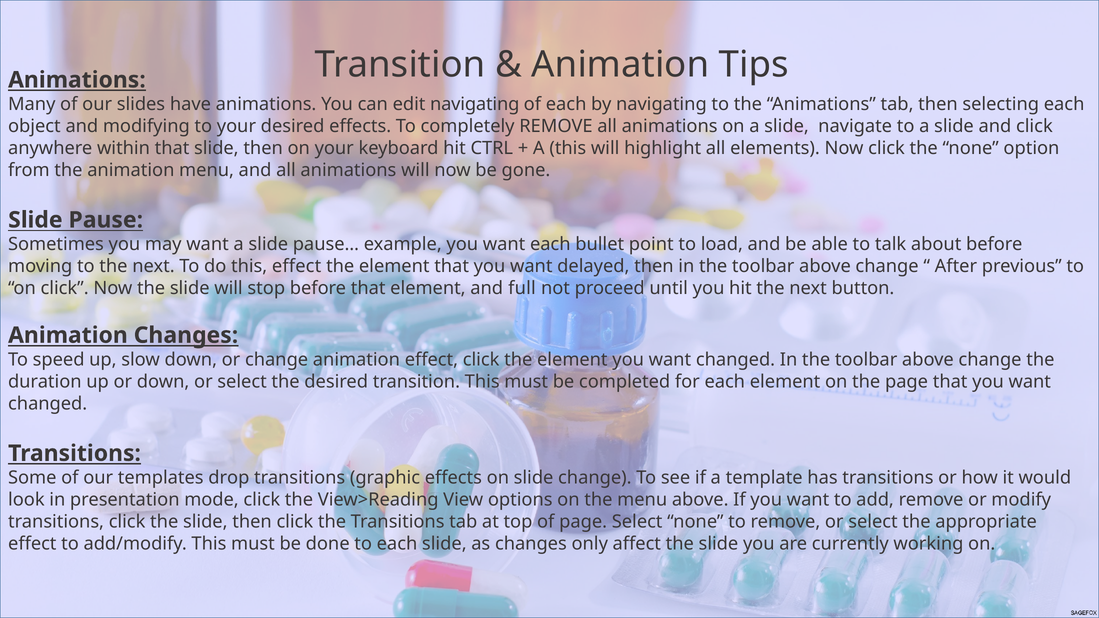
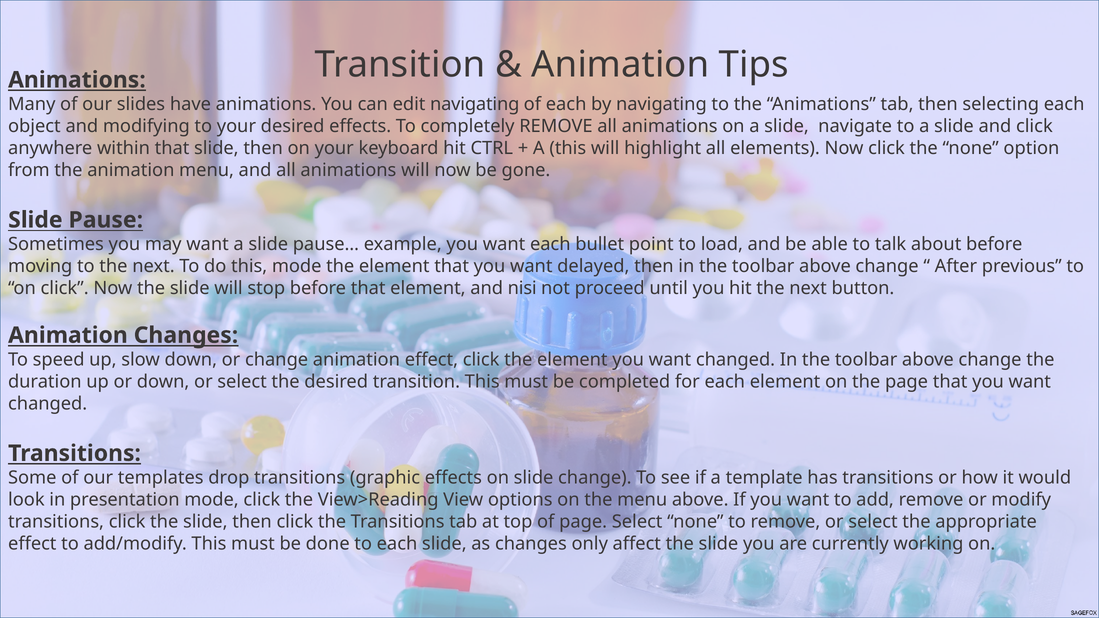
this effect: effect -> mode
full: full -> nisi
